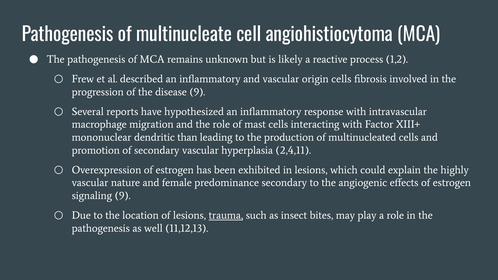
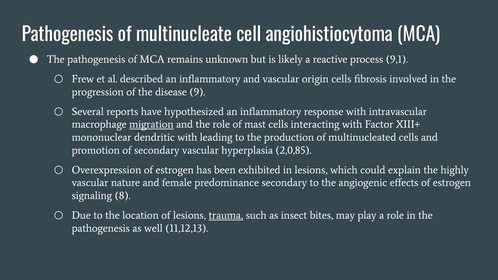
1,2: 1,2 -> 9,1
migration underline: none -> present
dendritic than: than -> with
2,4,11: 2,4,11 -> 2,0,85
signaling 9: 9 -> 8
